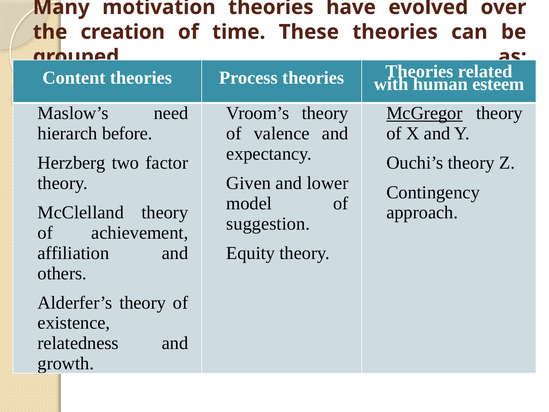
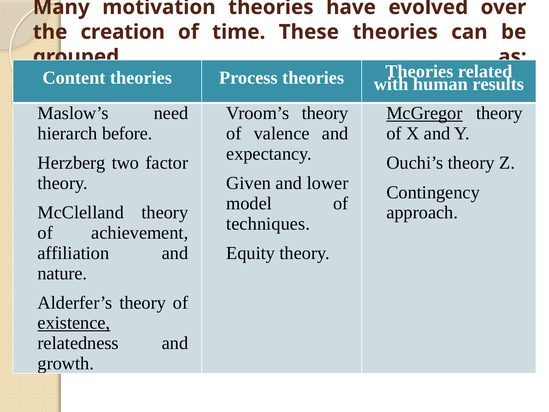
esteem: esteem -> results
suggestion: suggestion -> techniques
others: others -> nature
existence underline: none -> present
